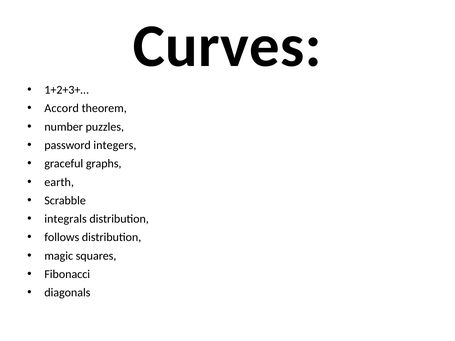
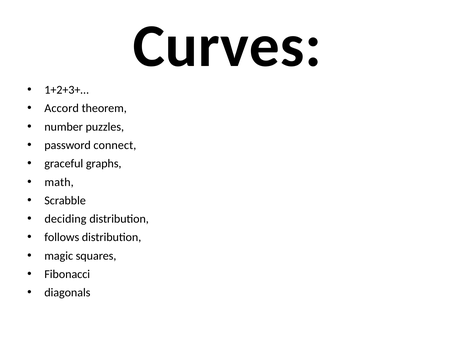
integers: integers -> connect
earth: earth -> math
integrals: integrals -> deciding
